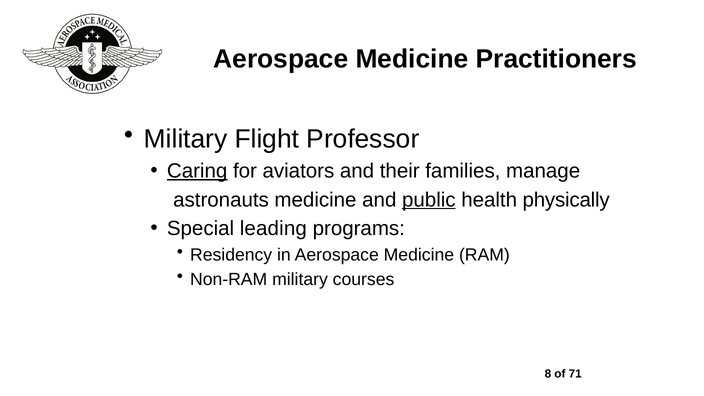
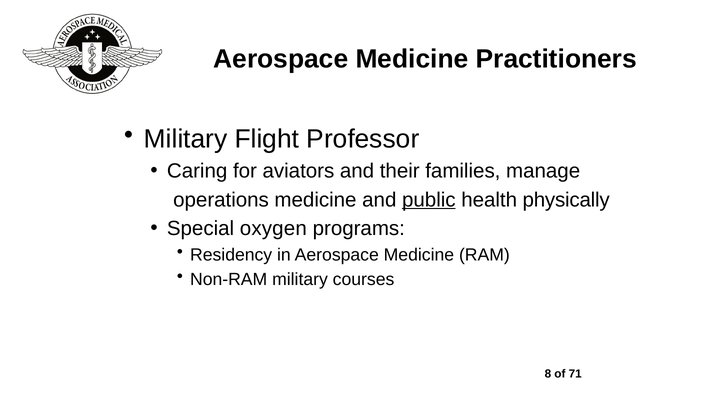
Caring underline: present -> none
astronauts: astronauts -> operations
leading: leading -> oxygen
